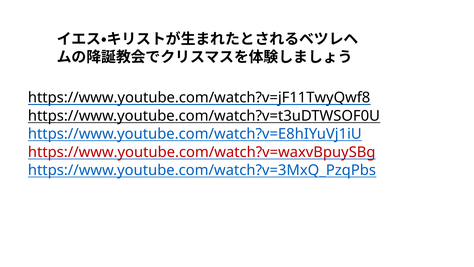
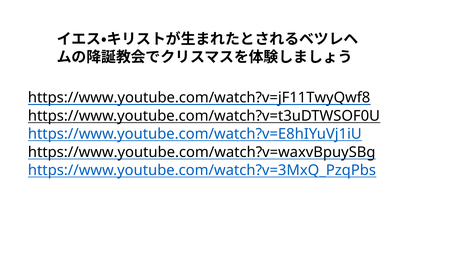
https://www.youtube.com/watch?v=waxvBpuySBg colour: red -> black
